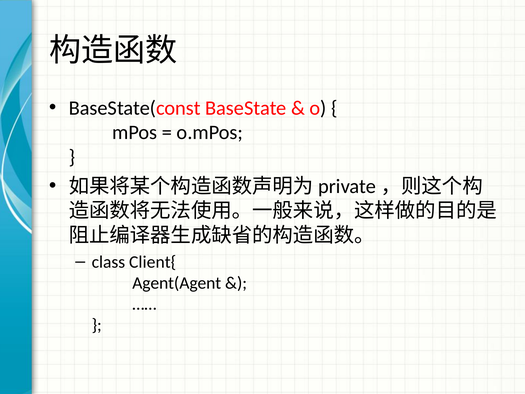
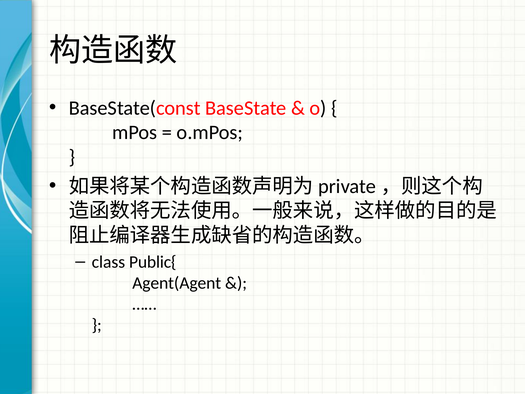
Client{: Client{ -> Public{
